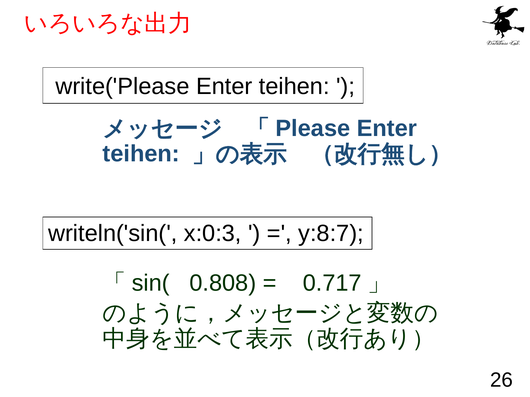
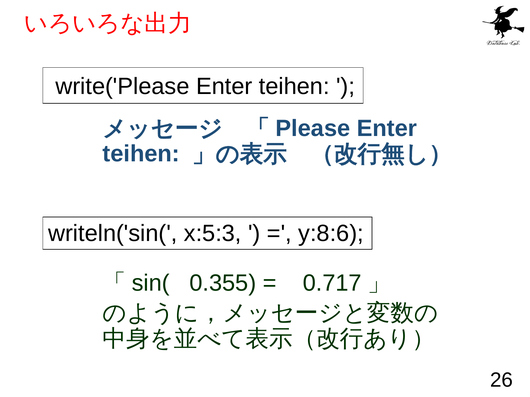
x:0:3: x:0:3 -> x:5:3
y:8:7: y:8:7 -> y:8:6
0.808: 0.808 -> 0.355
